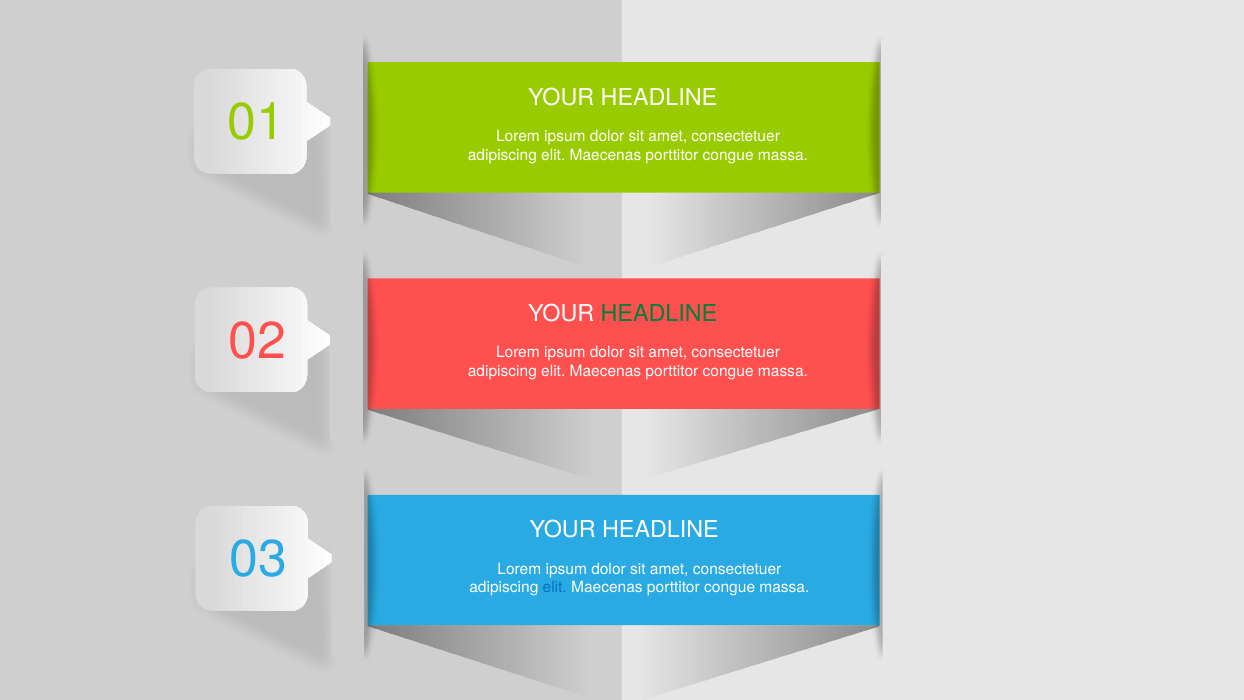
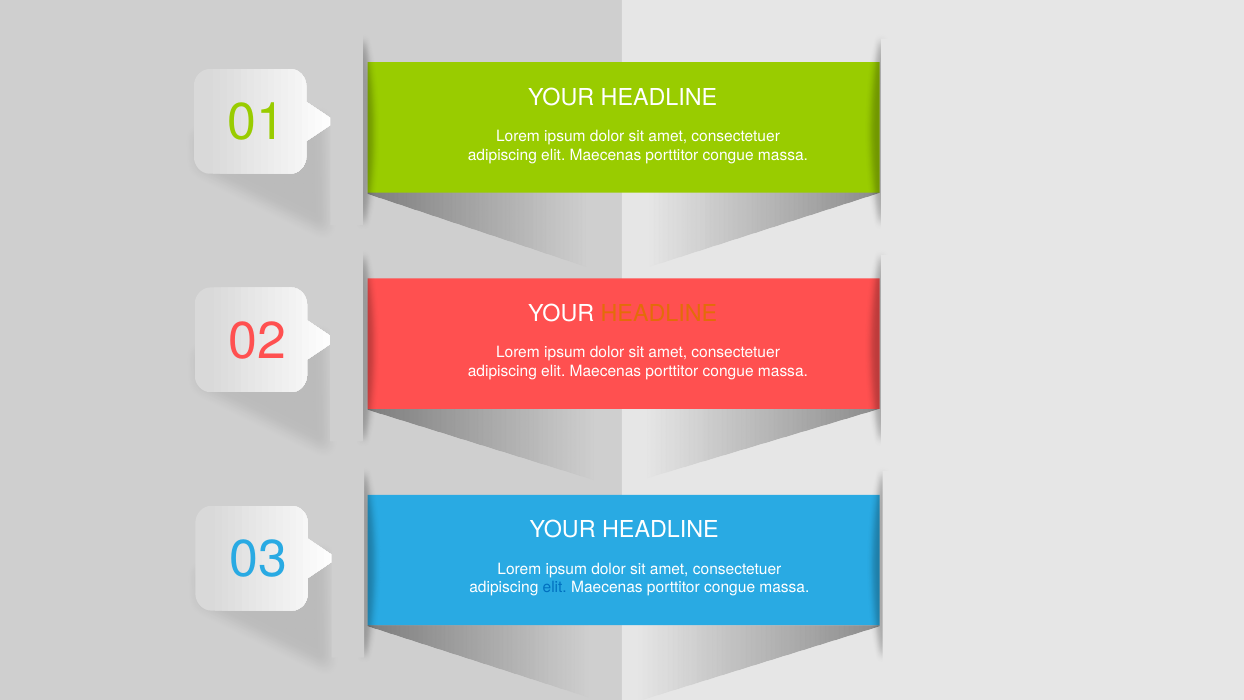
HEADLINE at (659, 314) colour: green -> orange
